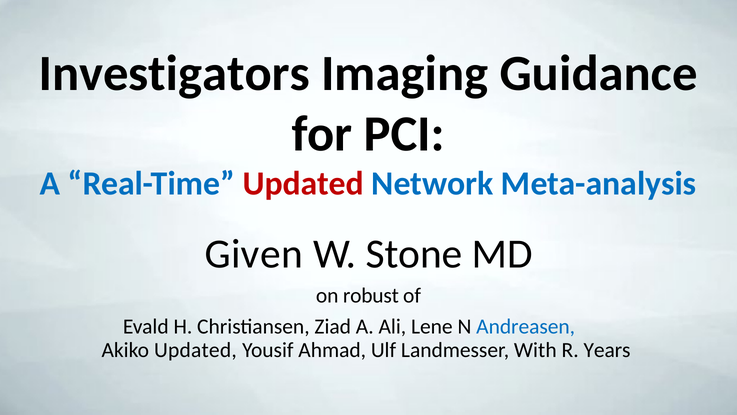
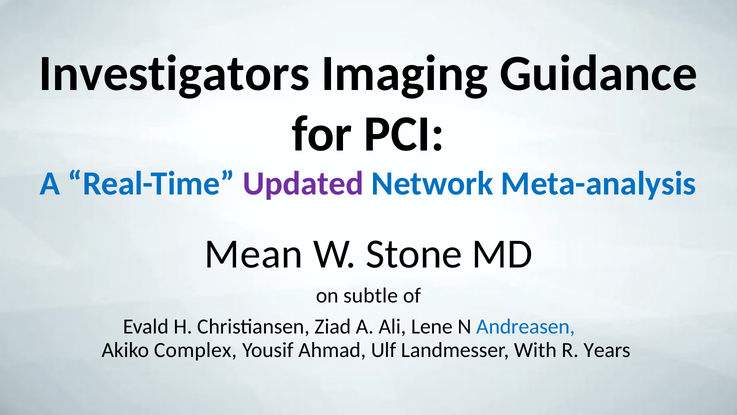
Updated at (303, 184) colour: red -> purple
Given: Given -> Mean
robust: robust -> subtle
Akiko Updated: Updated -> Complex
